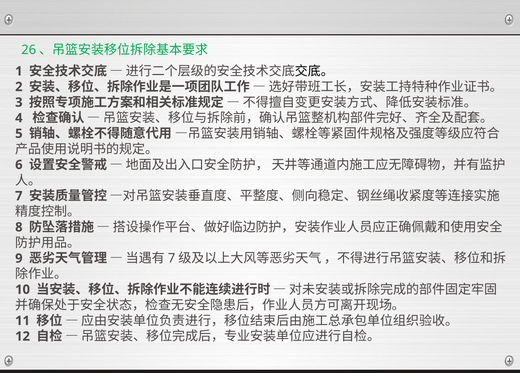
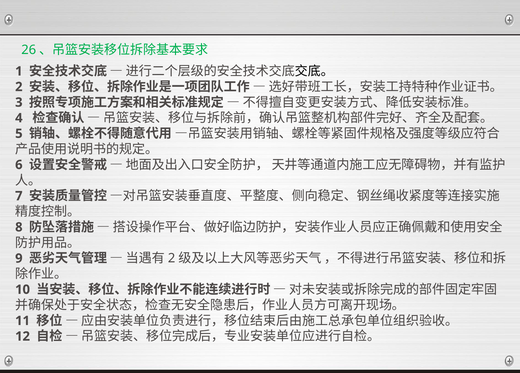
7 at (172, 258): 7 -> 2
